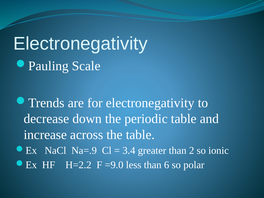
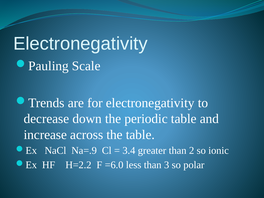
=9.0: =9.0 -> =6.0
6: 6 -> 3
